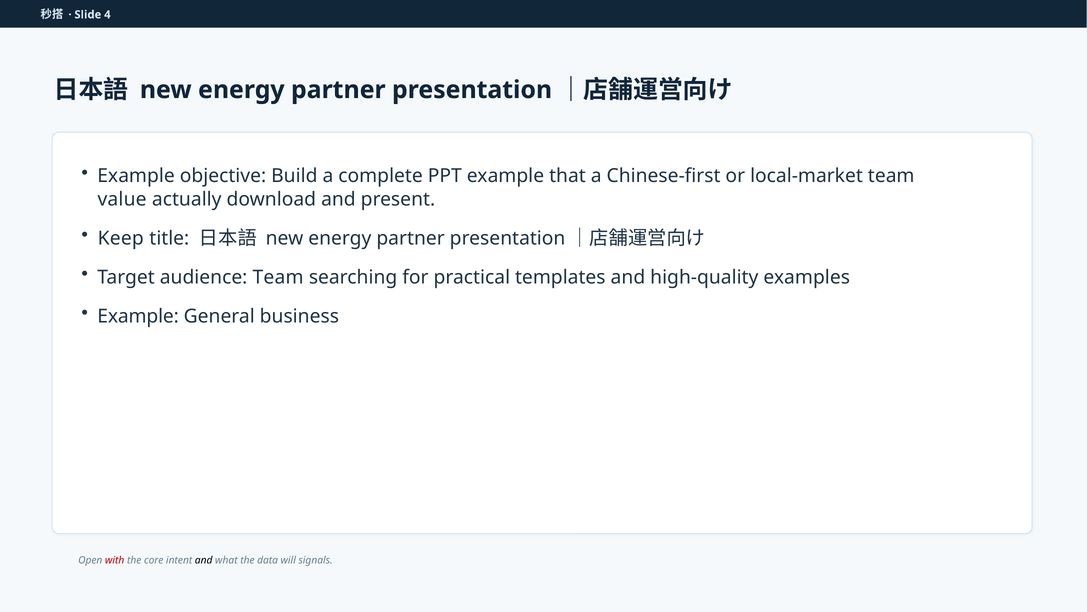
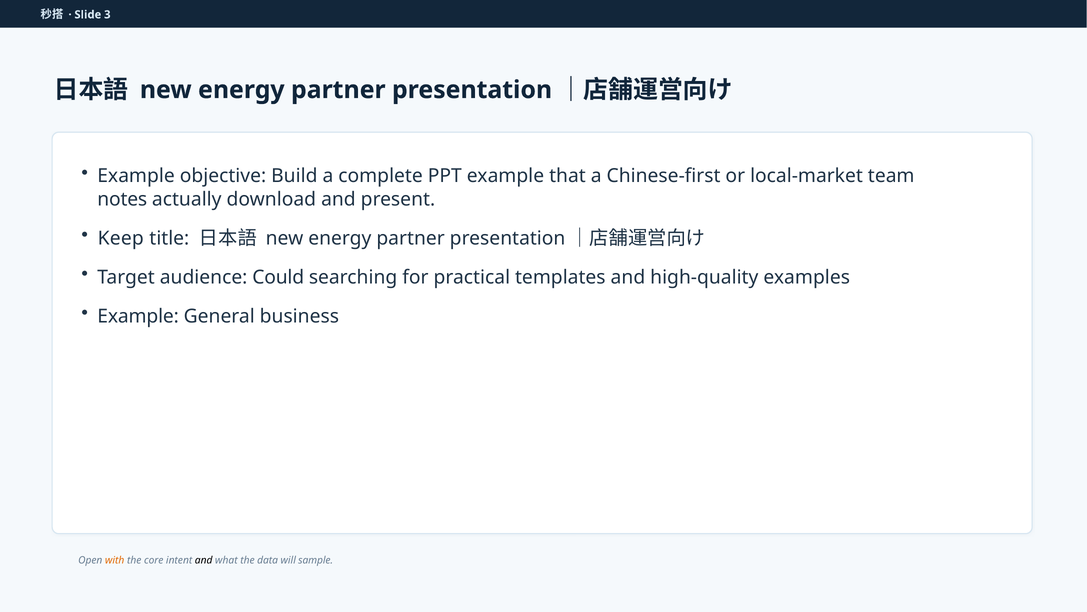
4: 4 -> 3
value: value -> notes
audience Team: Team -> Could
with colour: red -> orange
signals: signals -> sample
